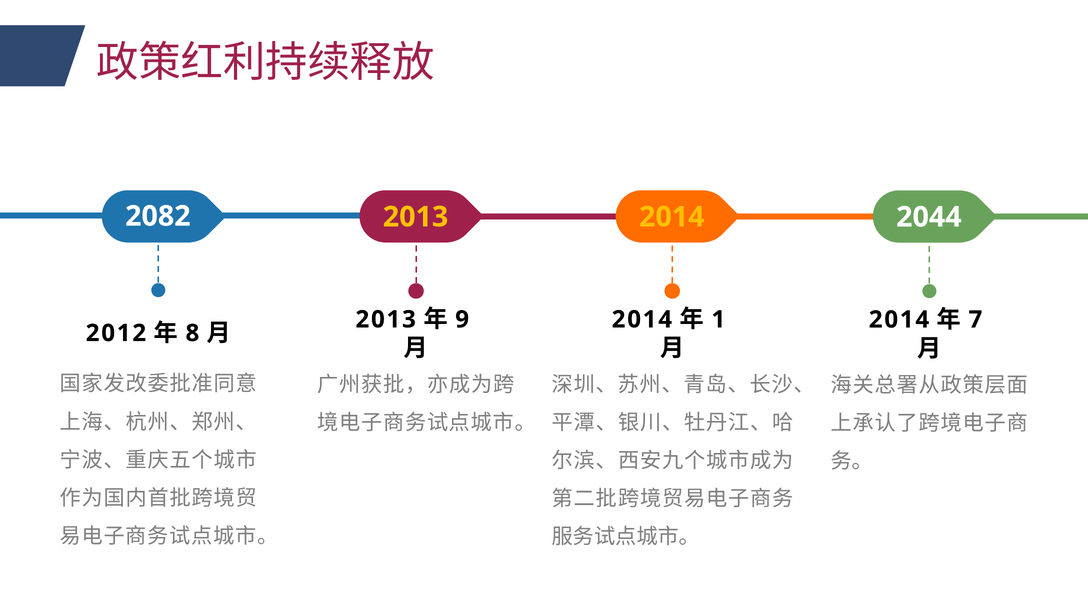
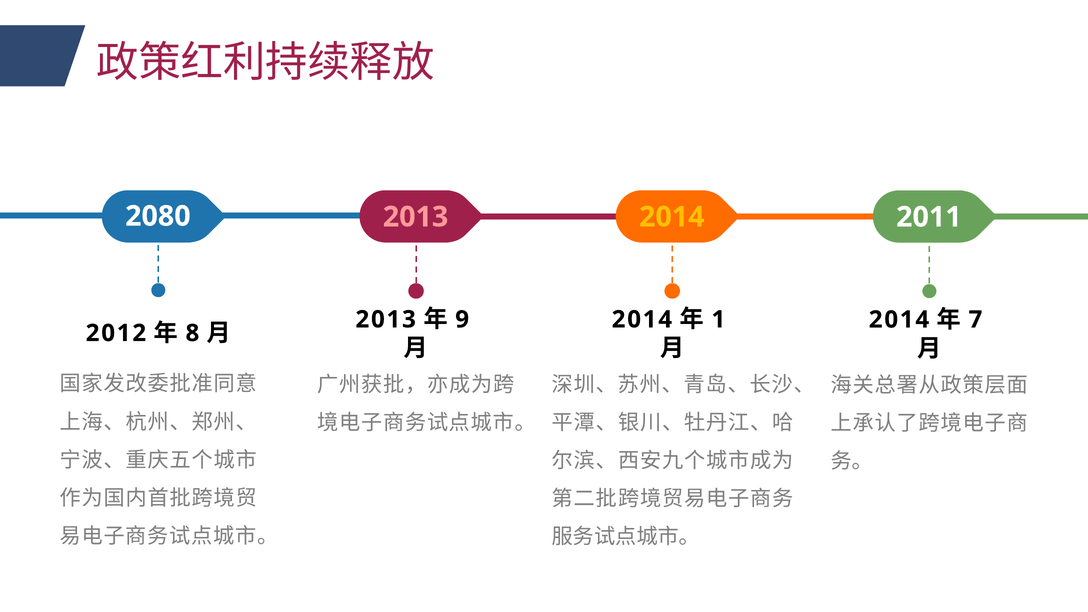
2082: 2082 -> 2080
2013 at (416, 217) colour: yellow -> pink
2044: 2044 -> 2011
